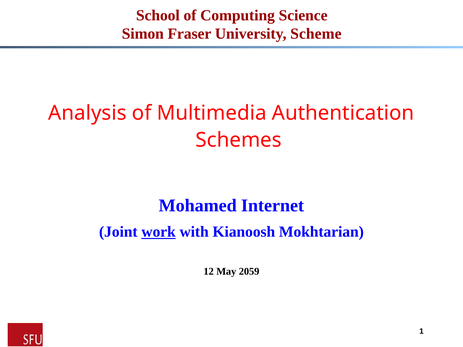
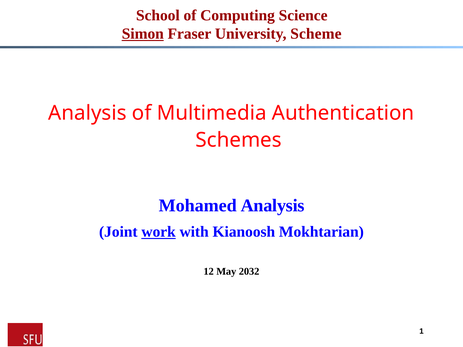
Simon underline: none -> present
Mohamed Internet: Internet -> Analysis
2059: 2059 -> 2032
